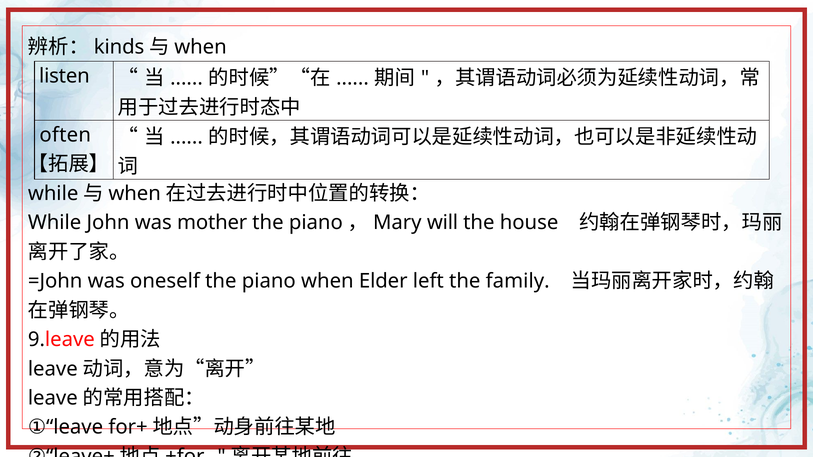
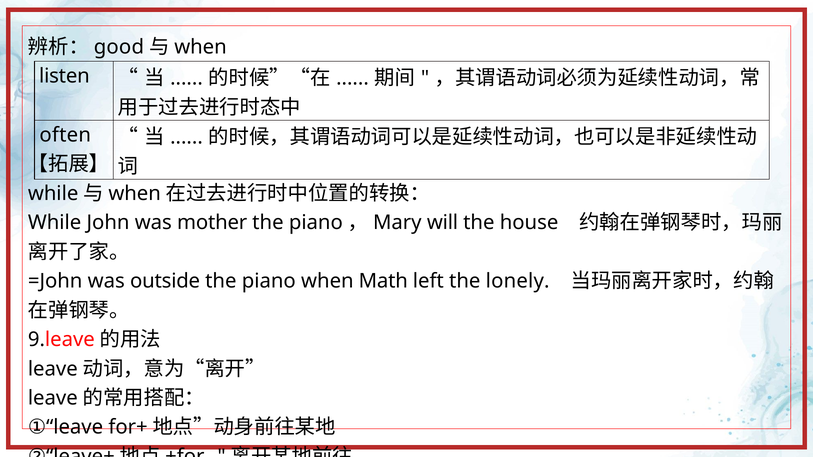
kinds: kinds -> good
oneself: oneself -> outside
Elder: Elder -> Math
family: family -> lonely
